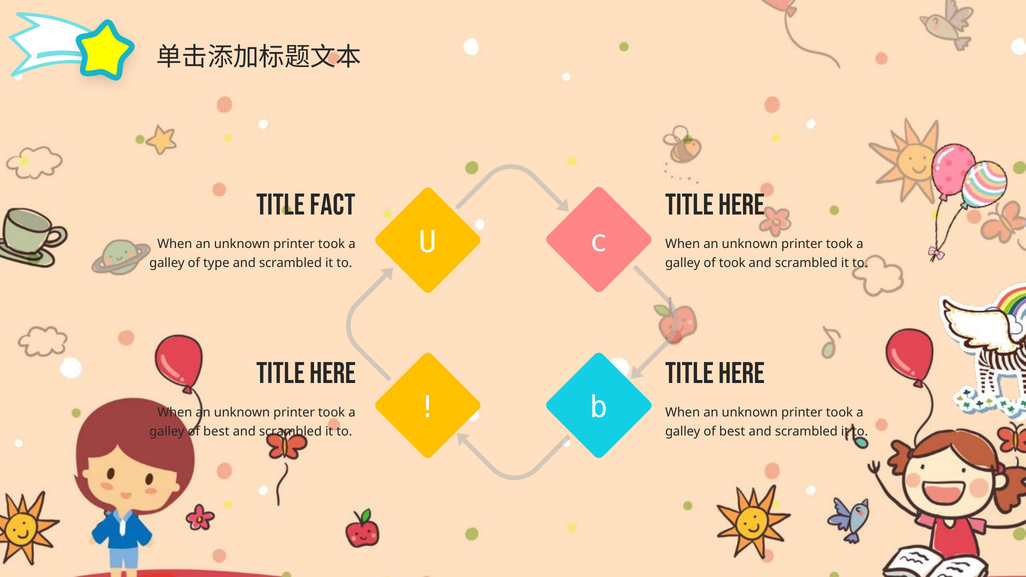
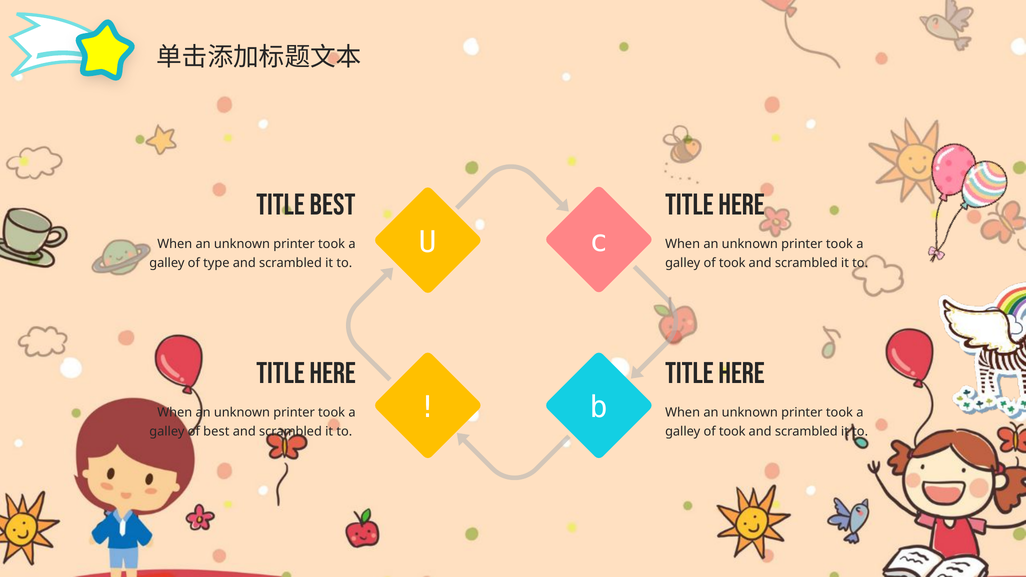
Title Fact: Fact -> Best
best at (732, 432): best -> took
